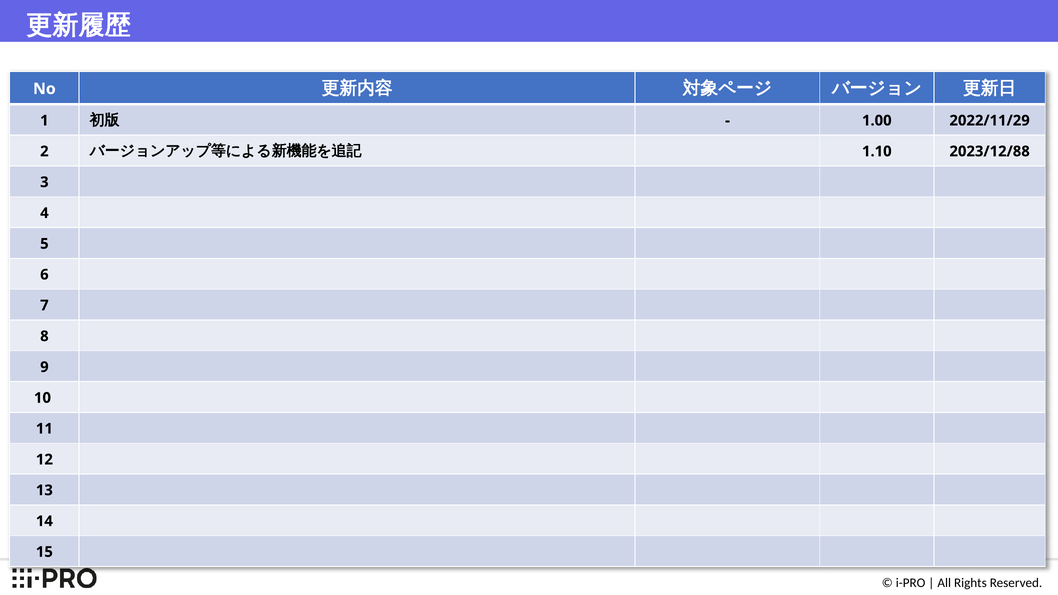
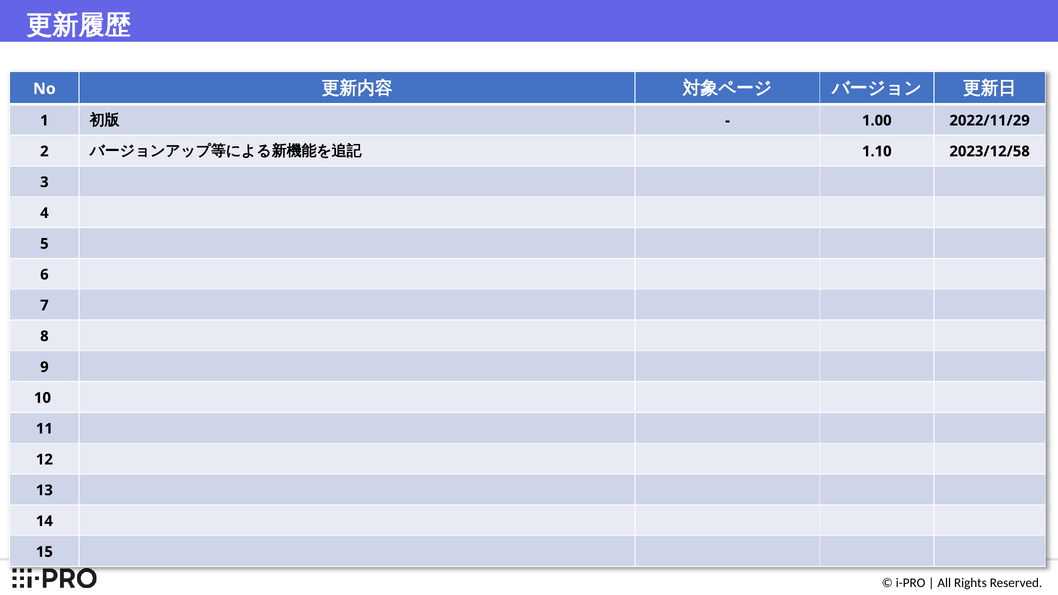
2023/12/88: 2023/12/88 -> 2023/12/58
